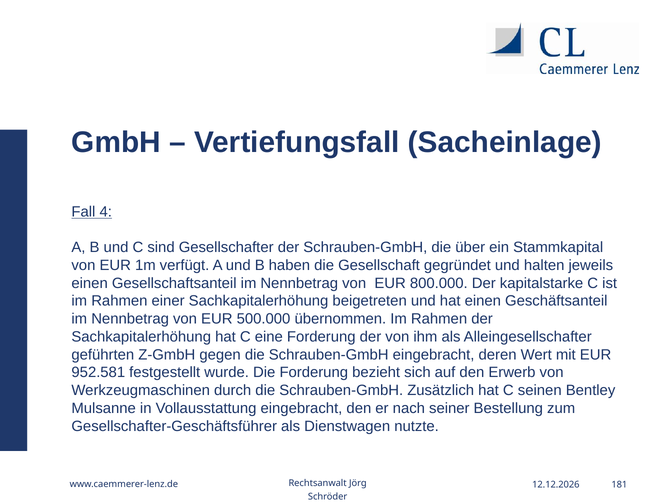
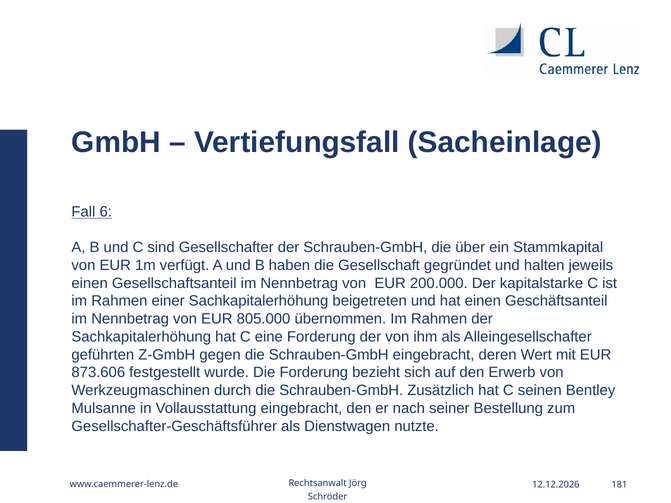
4: 4 -> 6
800.000: 800.000 -> 200.000
500.000: 500.000 -> 805.000
952.581: 952.581 -> 873.606
